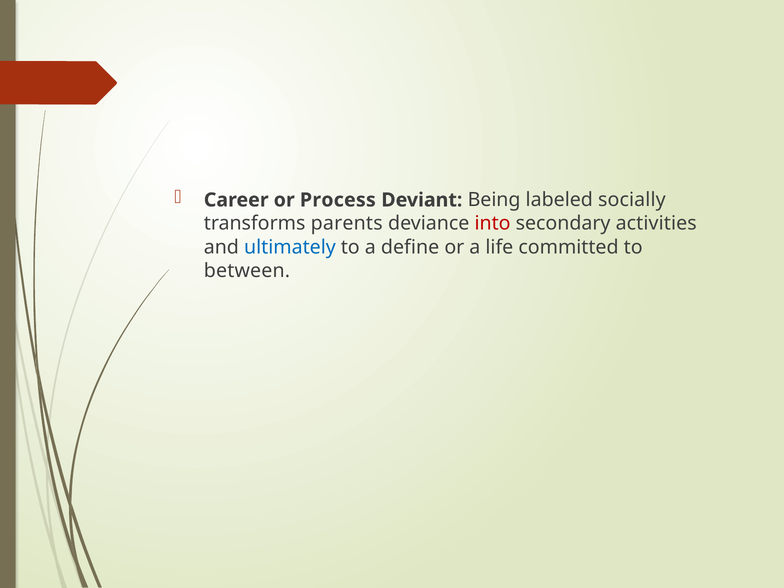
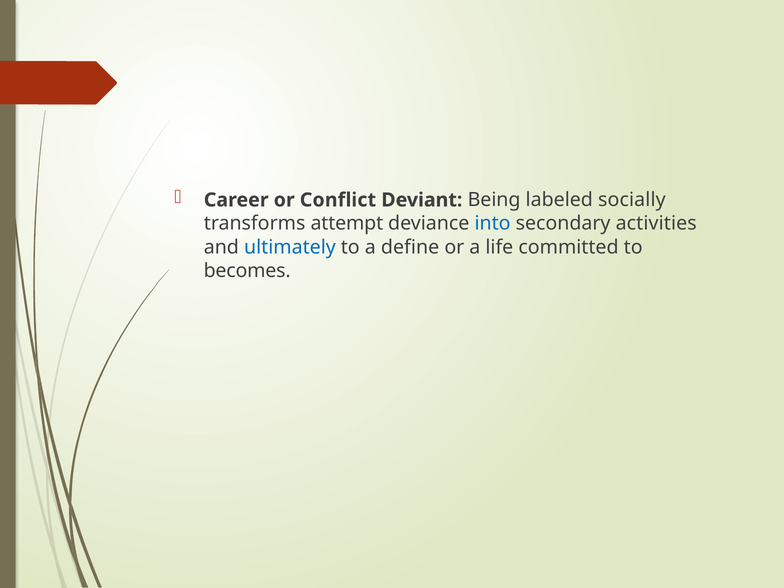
Process: Process -> Conflict
parents: parents -> attempt
into colour: red -> blue
between: between -> becomes
